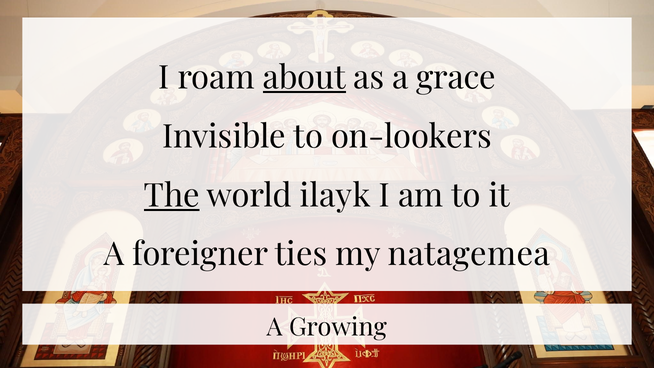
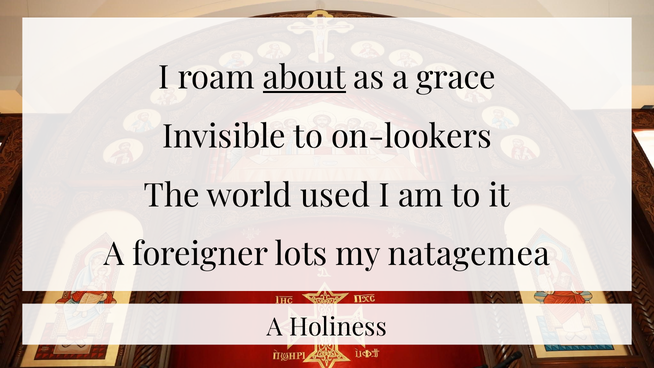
The underline: present -> none
ilayk: ilayk -> used
ties: ties -> lots
Growing: Growing -> Holiness
